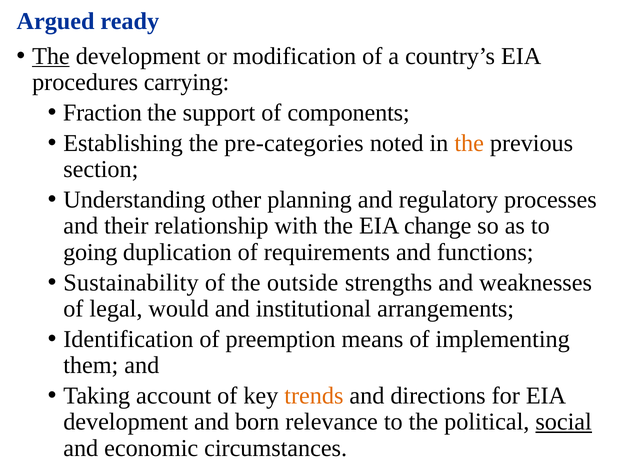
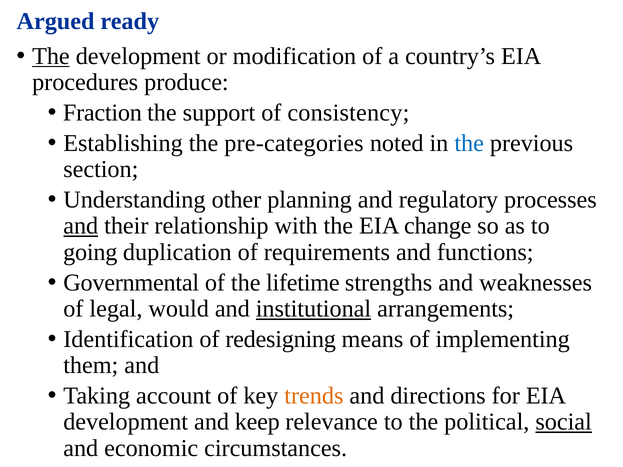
carrying: carrying -> produce
components: components -> consistency
the at (469, 143) colour: orange -> blue
and at (81, 226) underline: none -> present
Sustainability: Sustainability -> Governmental
outside: outside -> lifetime
institutional underline: none -> present
preemption: preemption -> redesigning
born: born -> keep
